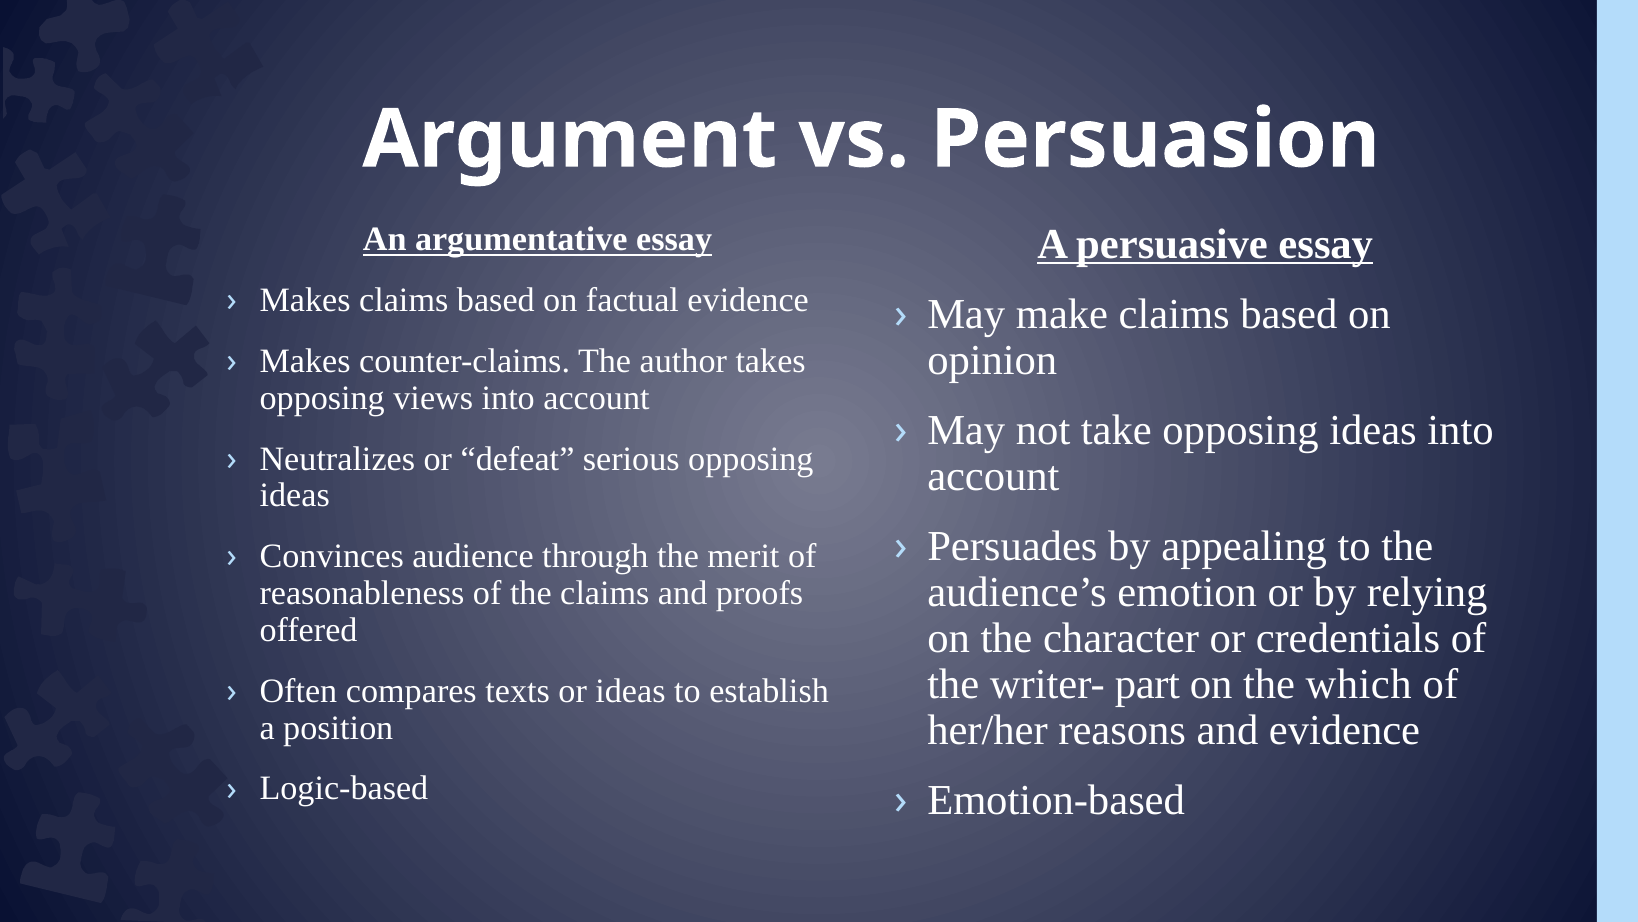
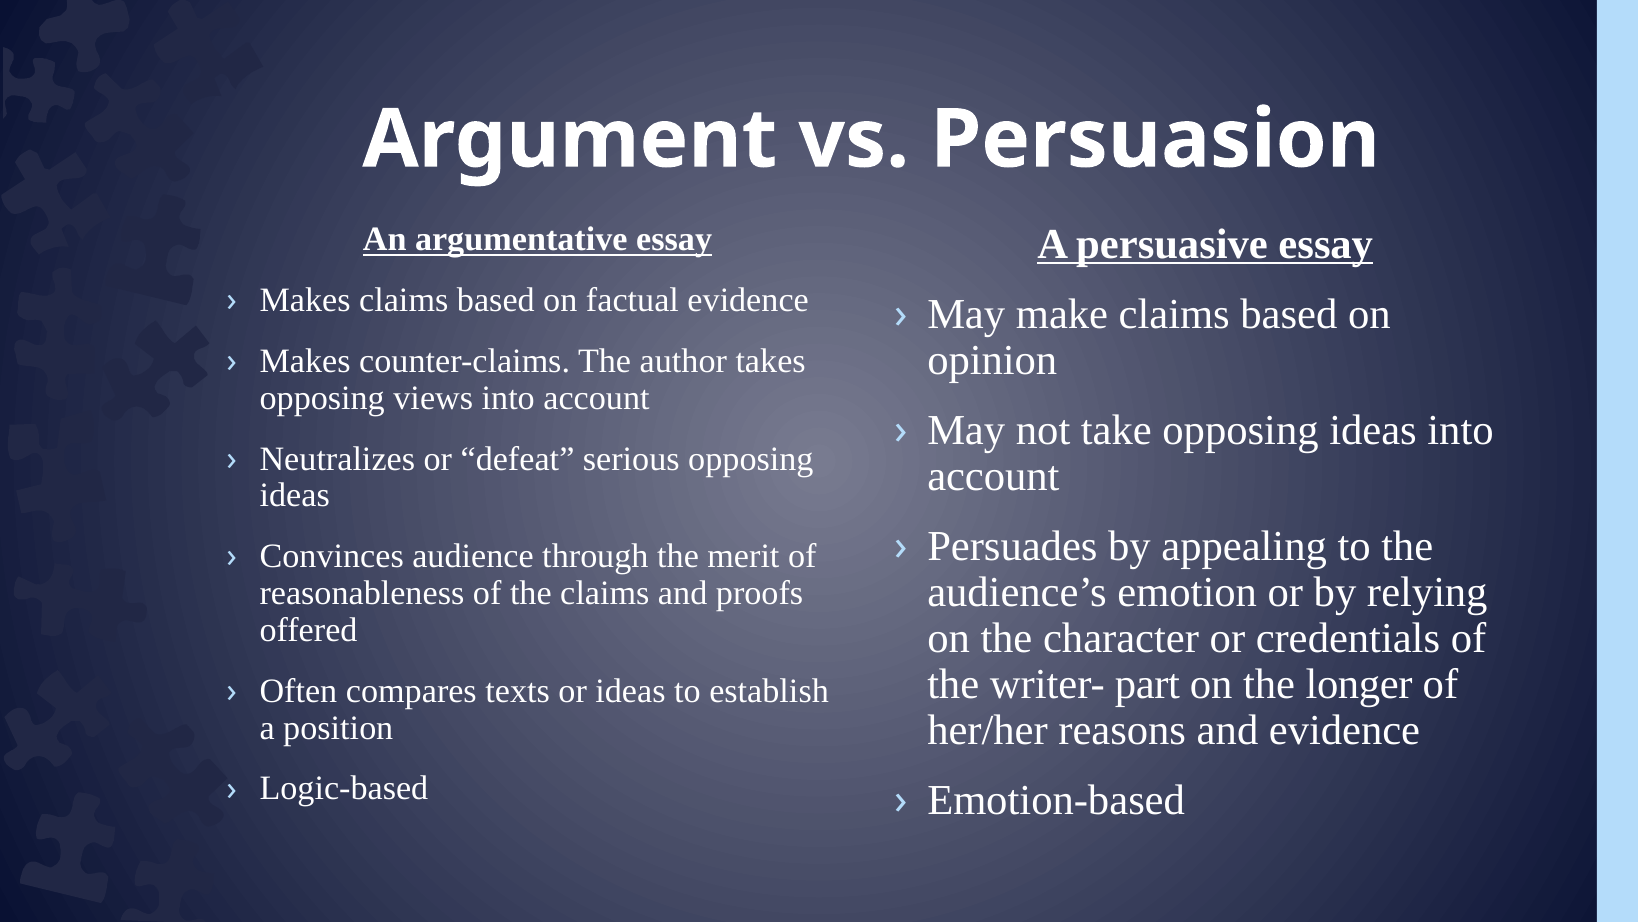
which: which -> longer
